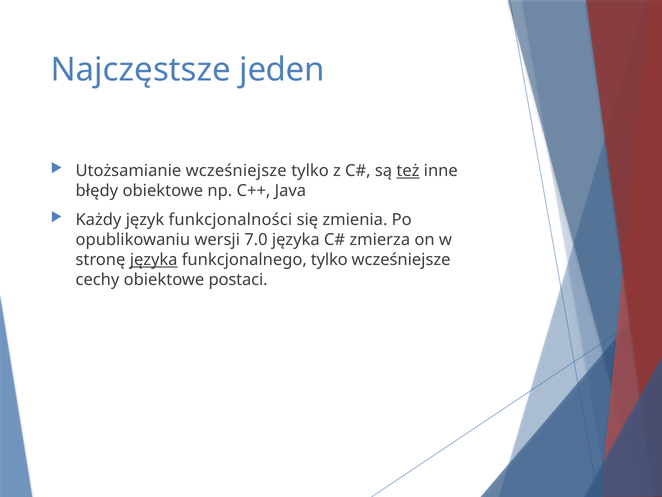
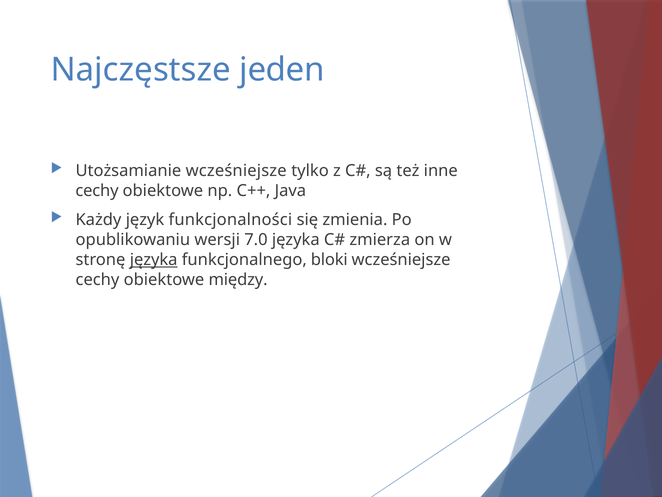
też underline: present -> none
błędy at (97, 191): błędy -> cechy
funkcjonalnego tylko: tylko -> bloki
postaci: postaci -> między
